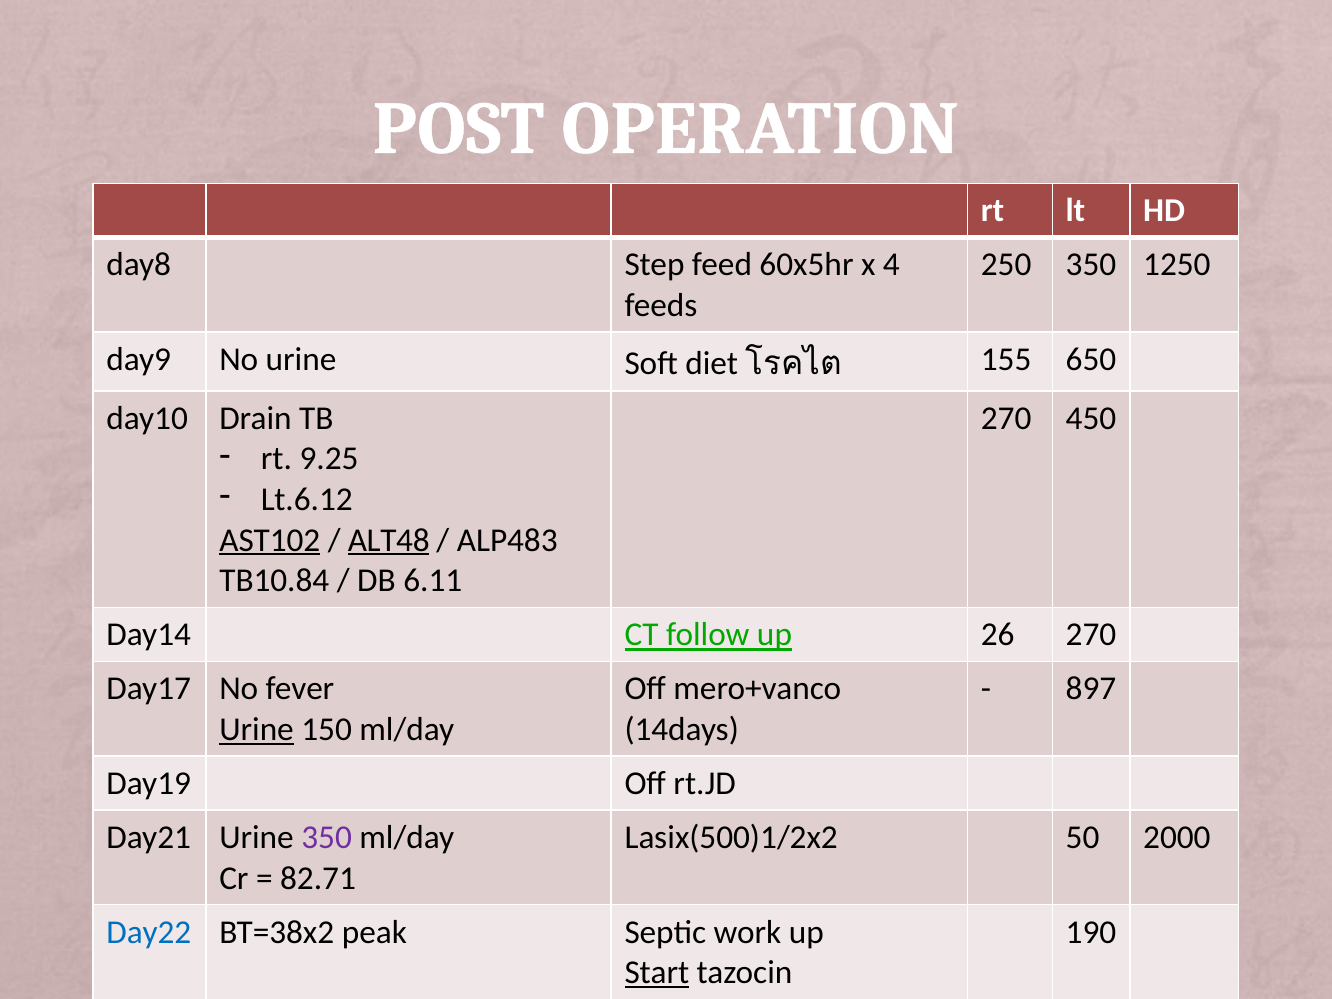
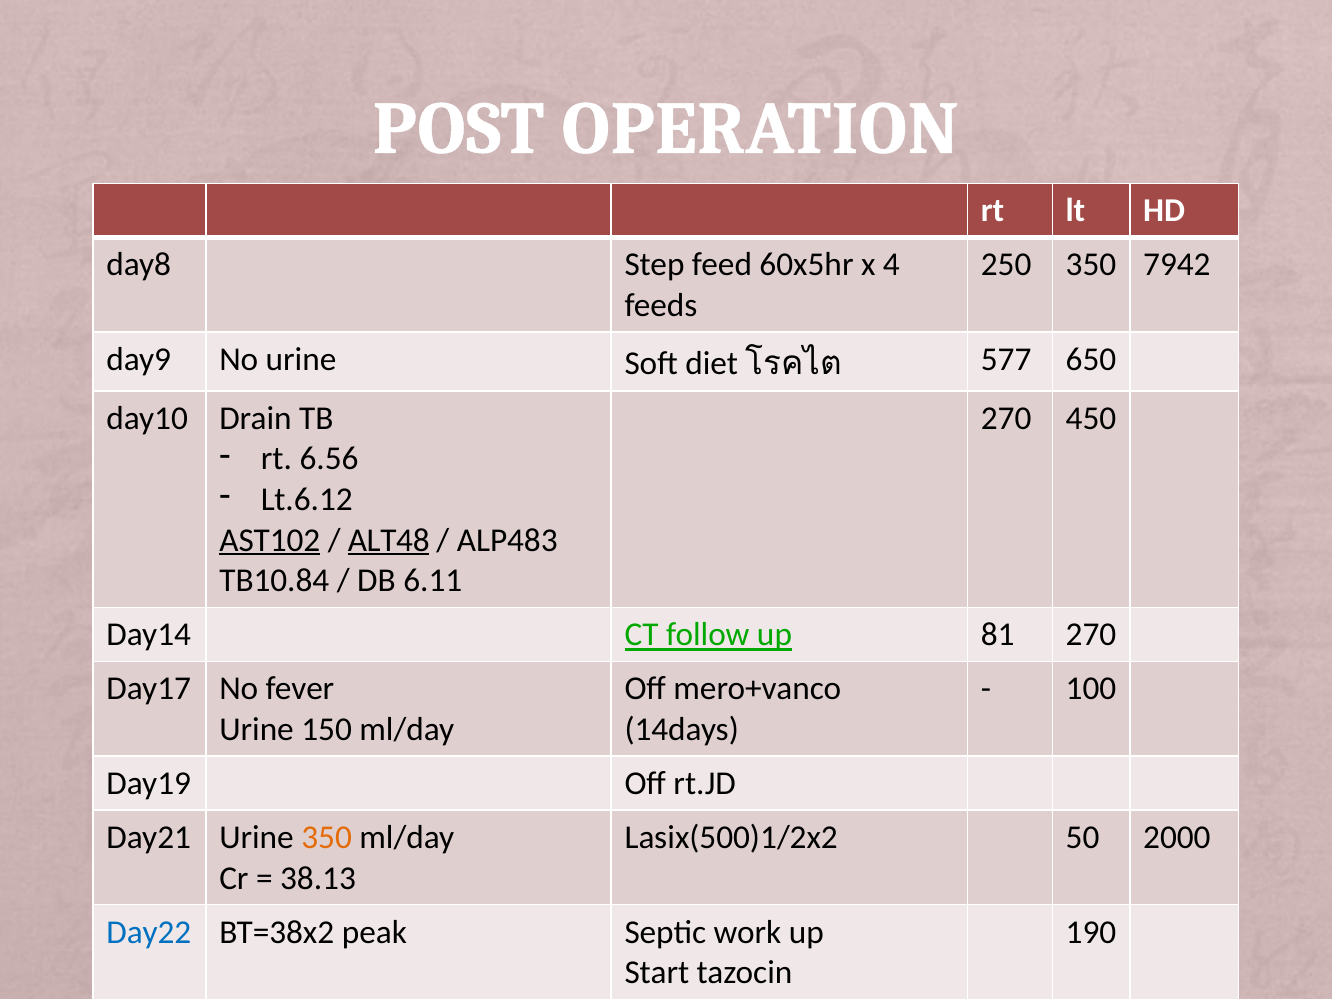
1250: 1250 -> 7942
155: 155 -> 577
9.25: 9.25 -> 6.56
26: 26 -> 81
897: 897 -> 100
Urine at (257, 729) underline: present -> none
350 at (327, 837) colour: purple -> orange
82.71: 82.71 -> 38.13
Start underline: present -> none
